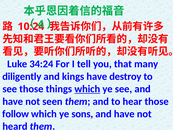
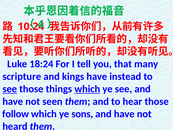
34:24: 34:24 -> 18:24
diligently: diligently -> scripture
destroy: destroy -> instead
see at (10, 89) underline: none -> present
